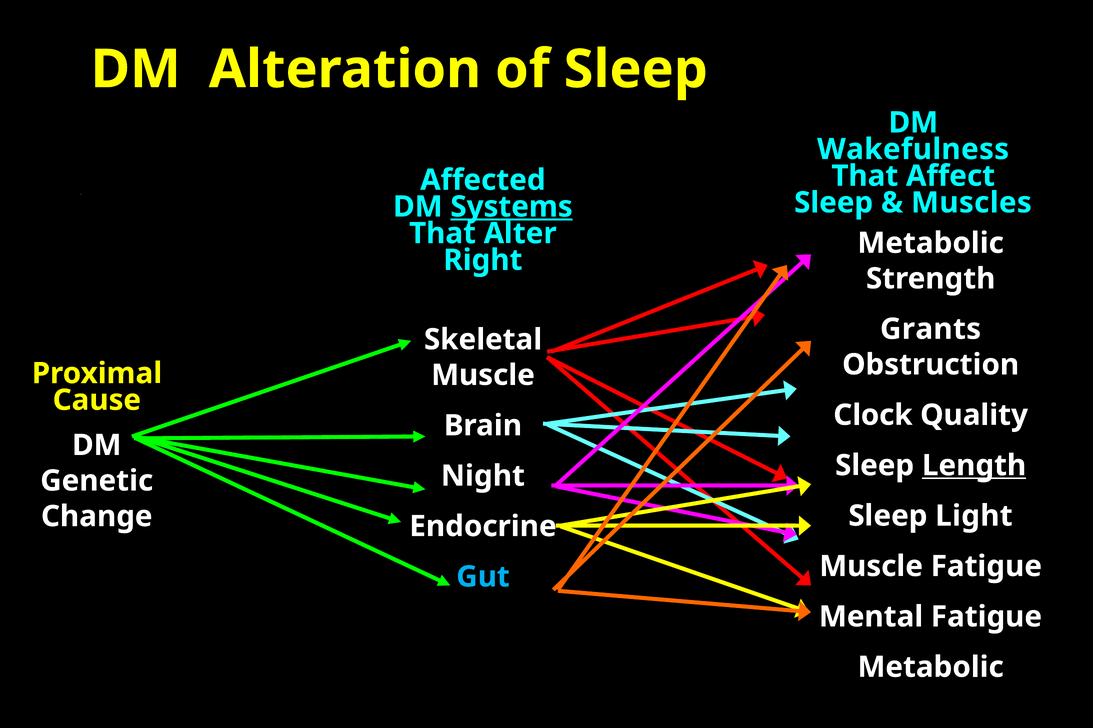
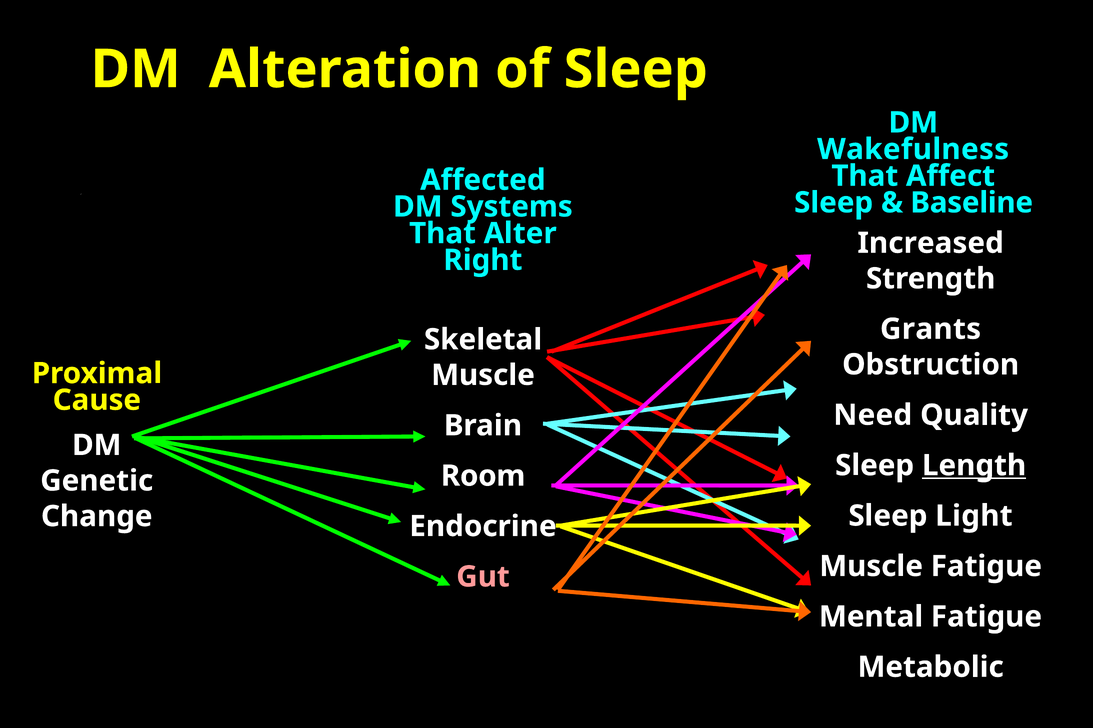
Muscles: Muscles -> Baseline
Systems underline: present -> none
Metabolic at (931, 243): Metabolic -> Increased
Clock: Clock -> Need
Night: Night -> Room
Gut colour: light blue -> pink
